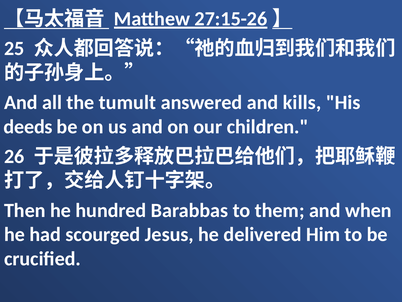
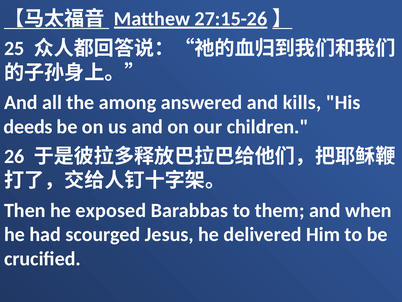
tumult: tumult -> among
hundred: hundred -> exposed
